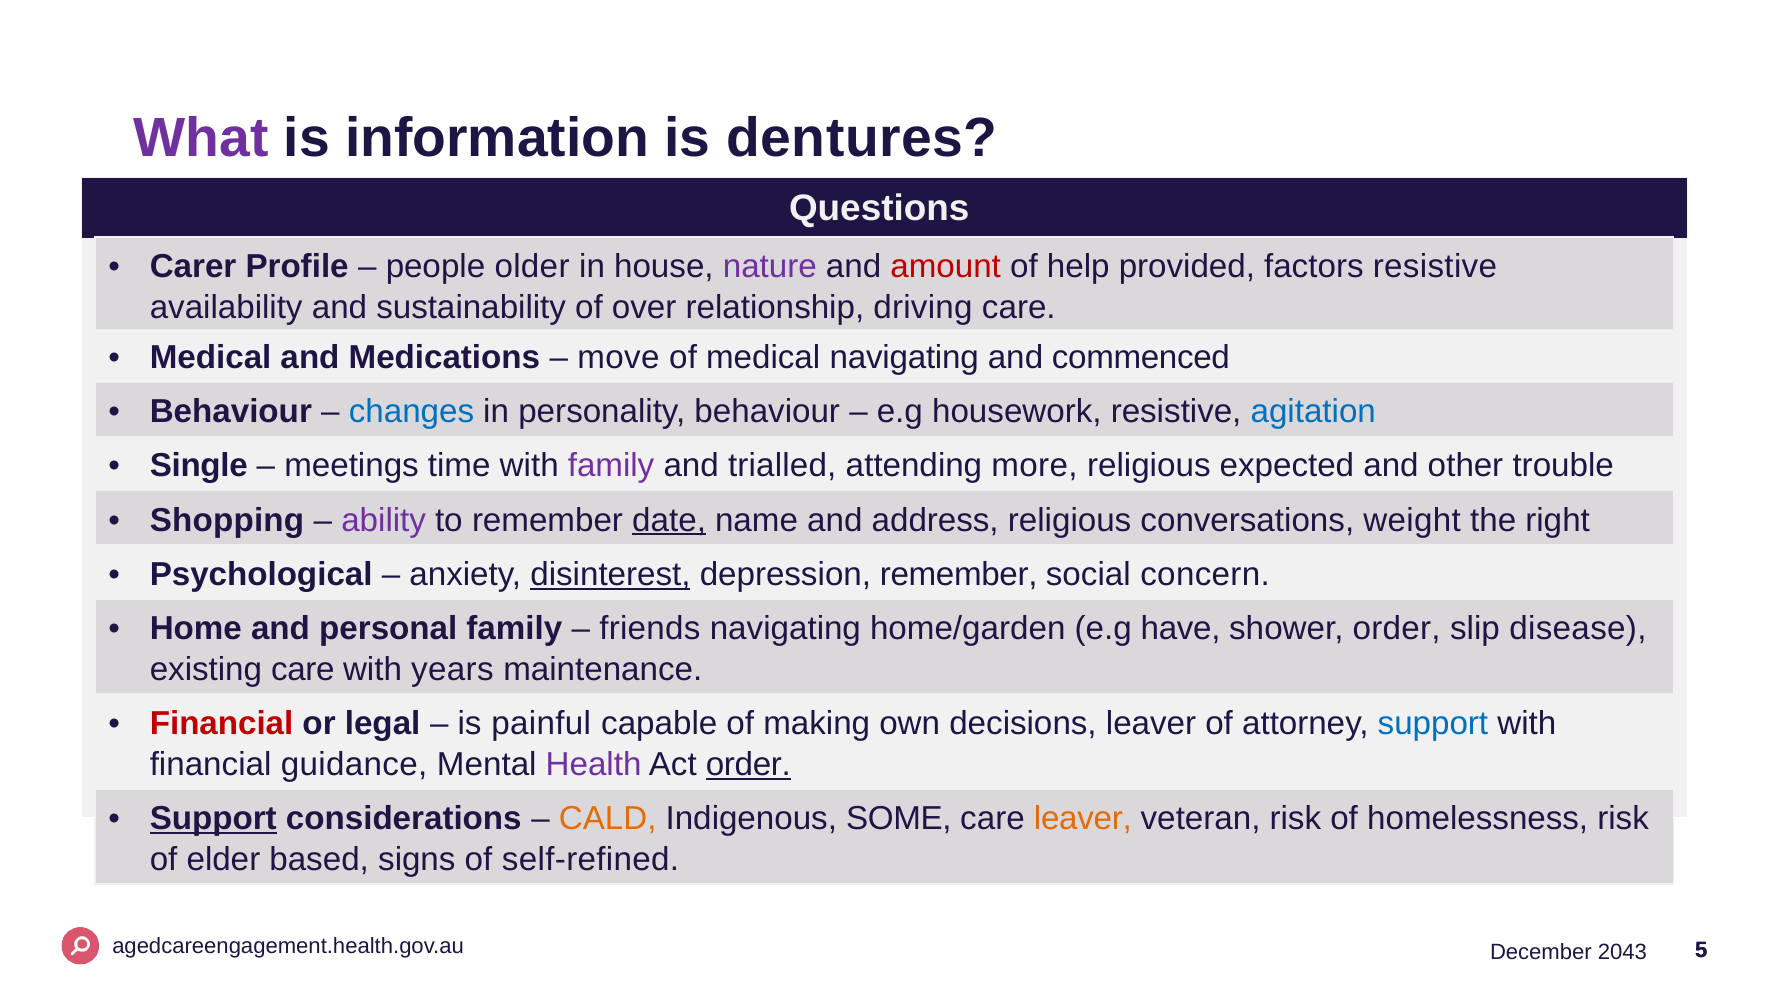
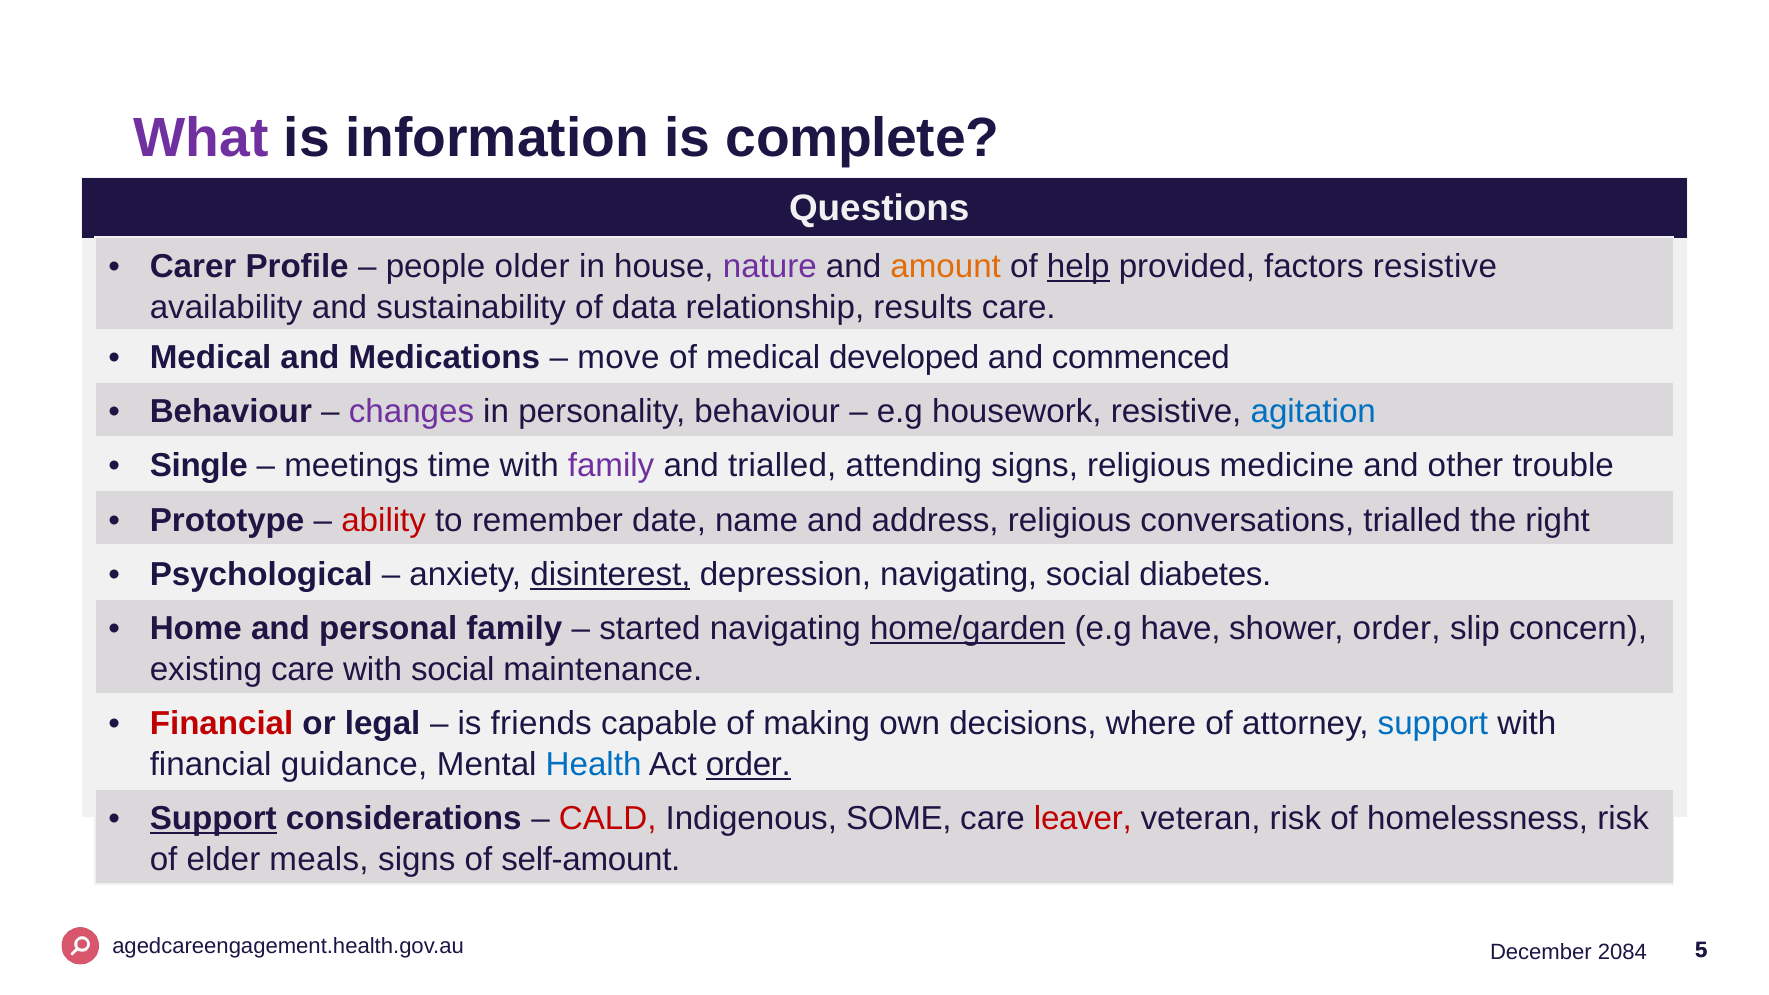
dentures: dentures -> complete
amount colour: red -> orange
help underline: none -> present
over: over -> data
driving: driving -> results
medical navigating: navigating -> developed
changes colour: blue -> purple
attending more: more -> signs
expected: expected -> medicine
Shopping: Shopping -> Prototype
ability colour: purple -> red
date underline: present -> none
conversations weight: weight -> trialled
depression remember: remember -> navigating
concern: concern -> diabetes
friends: friends -> started
home/garden underline: none -> present
disease: disease -> concern
with years: years -> social
painful: painful -> friends
decisions leaver: leaver -> where
Health colour: purple -> blue
CALD colour: orange -> red
leaver at (1083, 819) colour: orange -> red
based: based -> meals
self-refined: self-refined -> self-amount
2043: 2043 -> 2084
